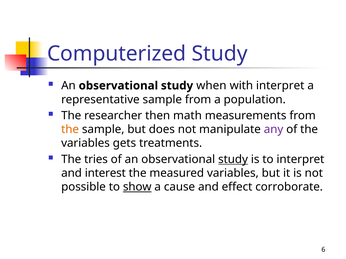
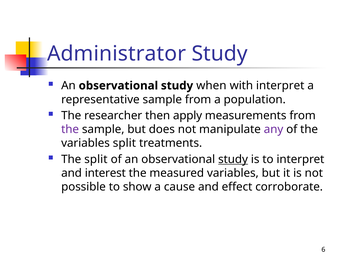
Computerized: Computerized -> Administrator
math: math -> apply
the at (70, 130) colour: orange -> purple
variables gets: gets -> split
The tries: tries -> split
show underline: present -> none
